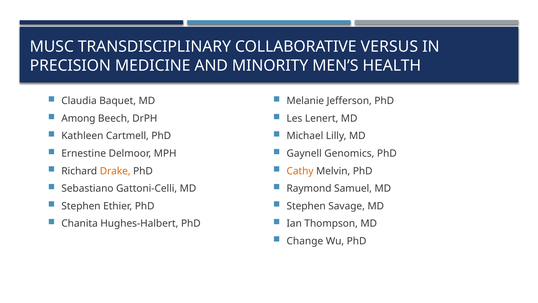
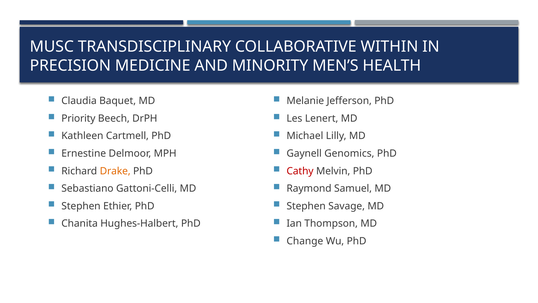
VERSUS: VERSUS -> WITHIN
Among: Among -> Priority
Cathy colour: orange -> red
